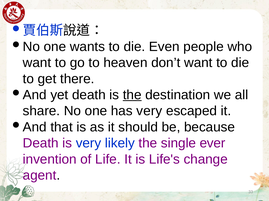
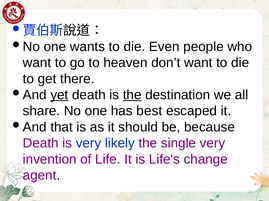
yet underline: none -> present
has very: very -> best
single ever: ever -> very
